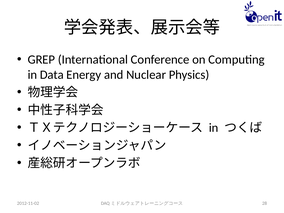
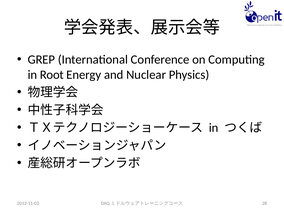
Data: Data -> Root
